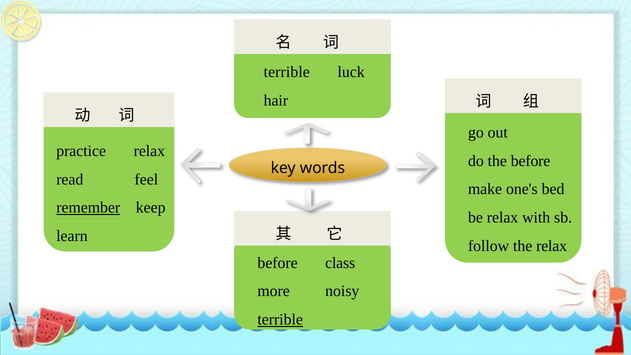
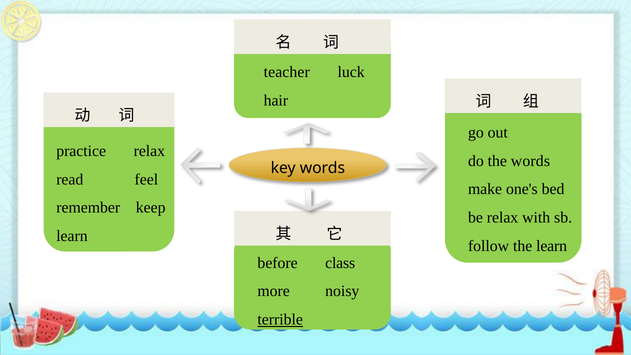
terrible at (287, 72): terrible -> teacher
the before: before -> words
remember underline: present -> none
the relax: relax -> learn
